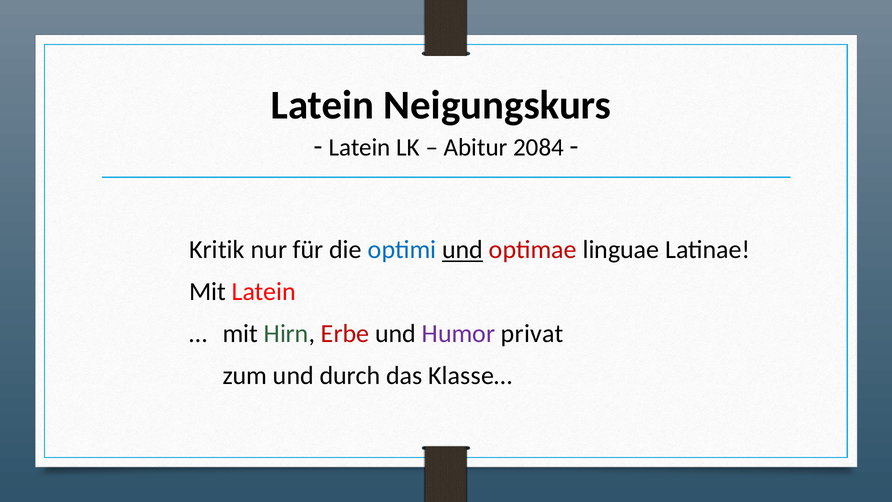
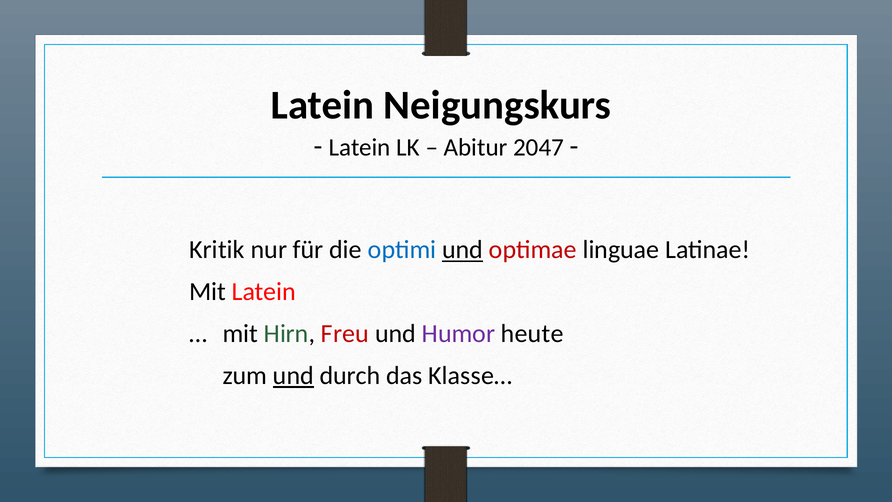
2084: 2084 -> 2047
Erbe: Erbe -> Freu
privat: privat -> heute
und at (293, 376) underline: none -> present
